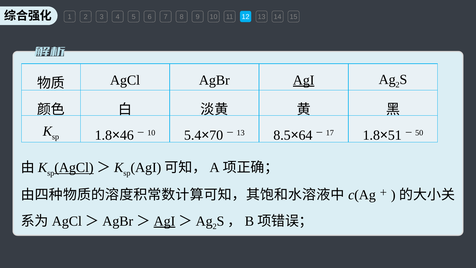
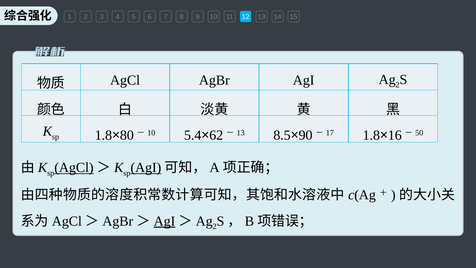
AgI at (304, 80) underline: present -> none
46: 46 -> 80
70: 70 -> 62
64: 64 -> 90
51: 51 -> 16
AgI at (146, 168) underline: none -> present
